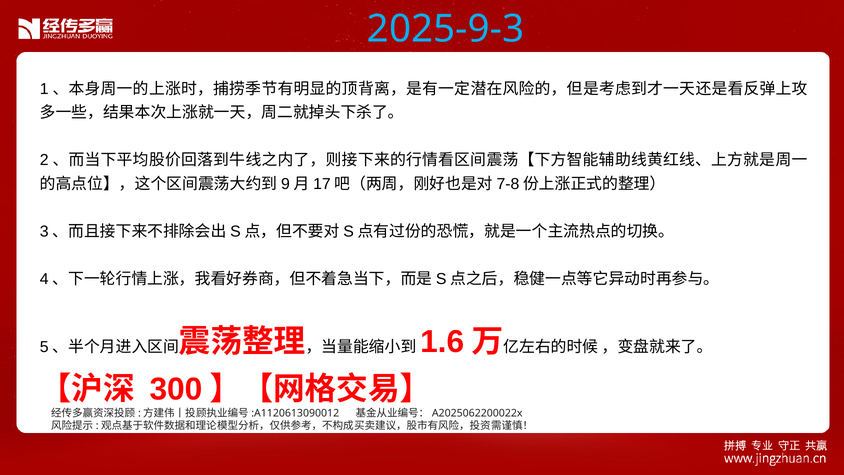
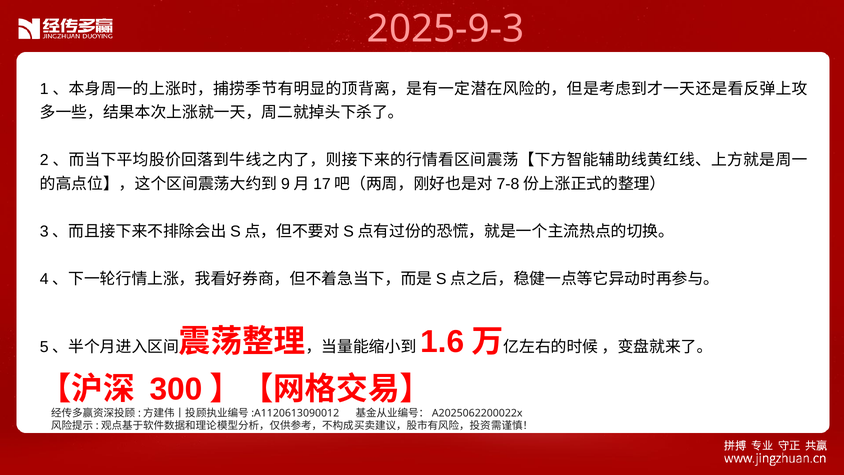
2025-9-3 colour: light blue -> pink
